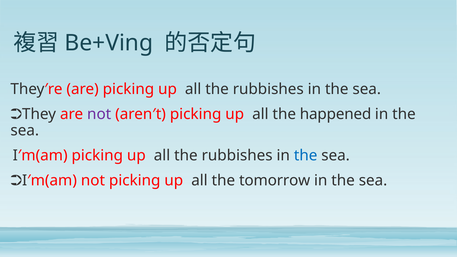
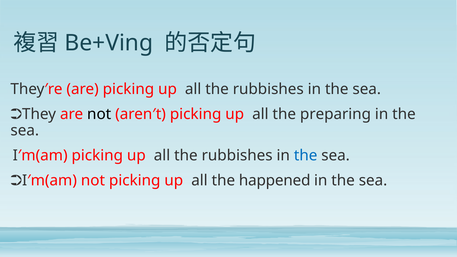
not at (99, 114) colour: purple -> black
happened: happened -> preparing
tomorrow: tomorrow -> happened
